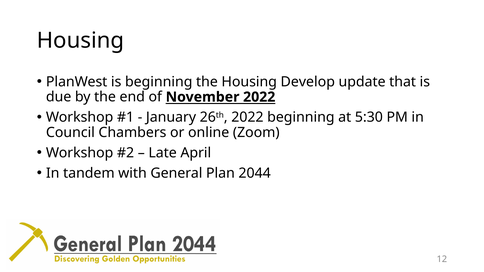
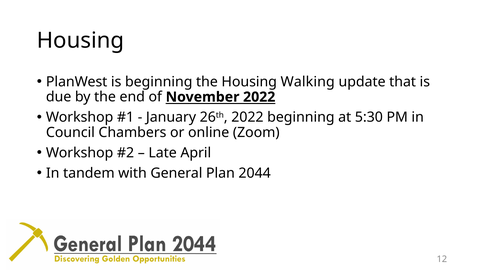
Develop: Develop -> Walking
